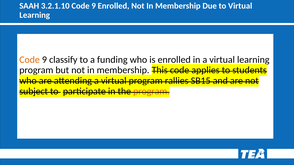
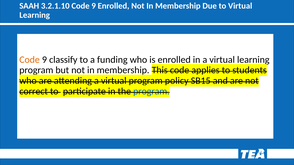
rallies: rallies -> policy
subject: subject -> correct
program at (151, 92) colour: orange -> blue
